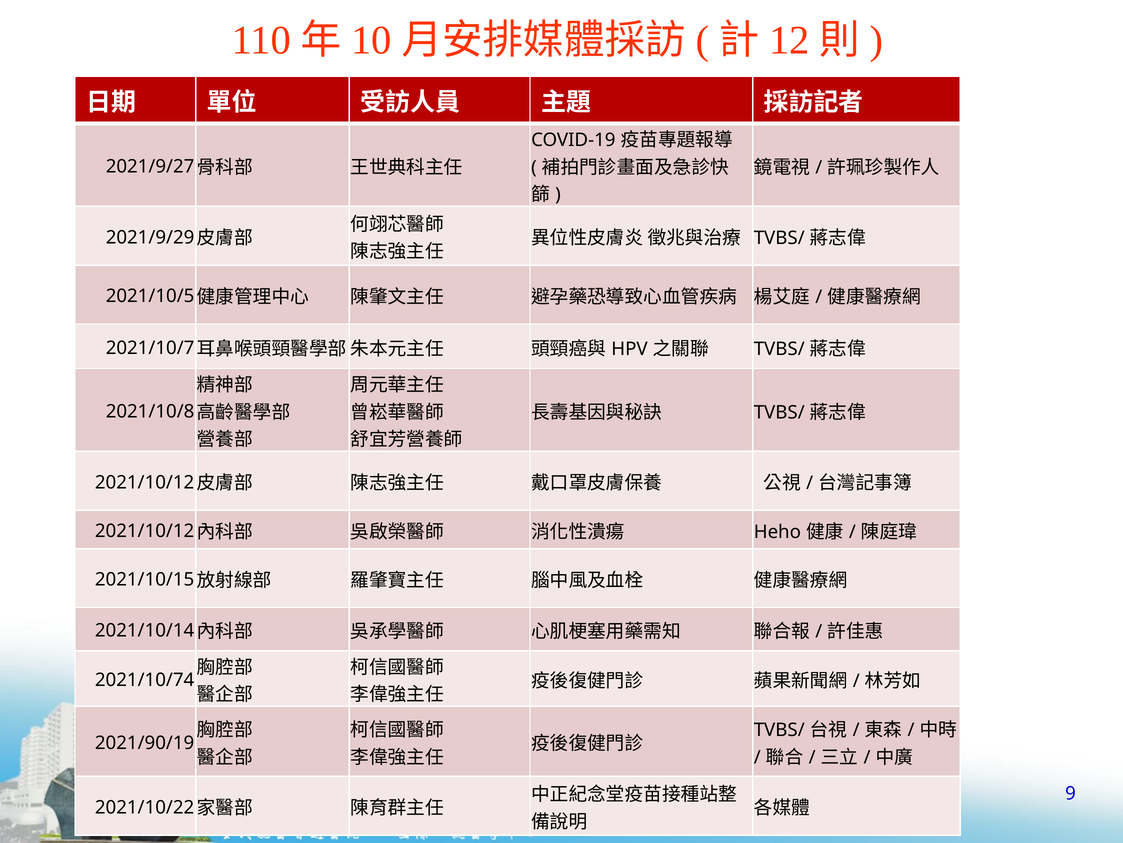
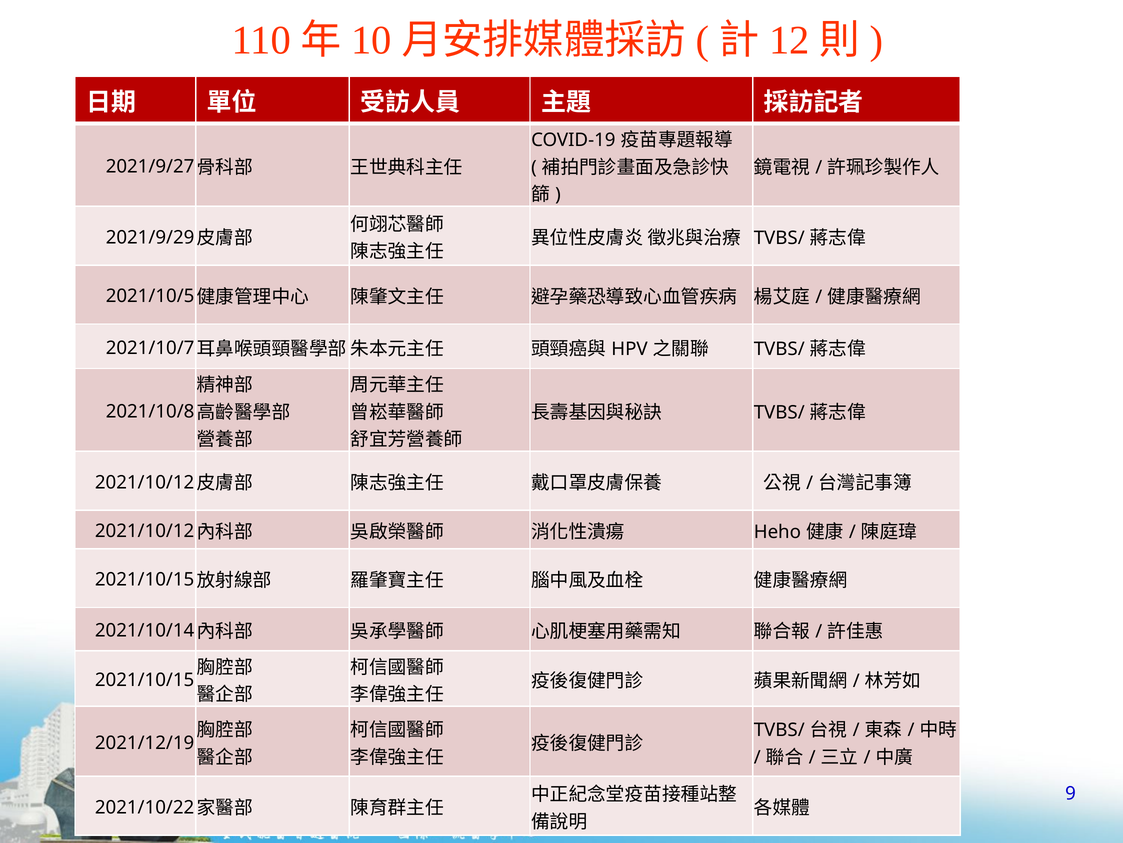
2021/10/74: 2021/10/74 -> 2021/10/15
2021/90/19: 2021/90/19 -> 2021/12/19
